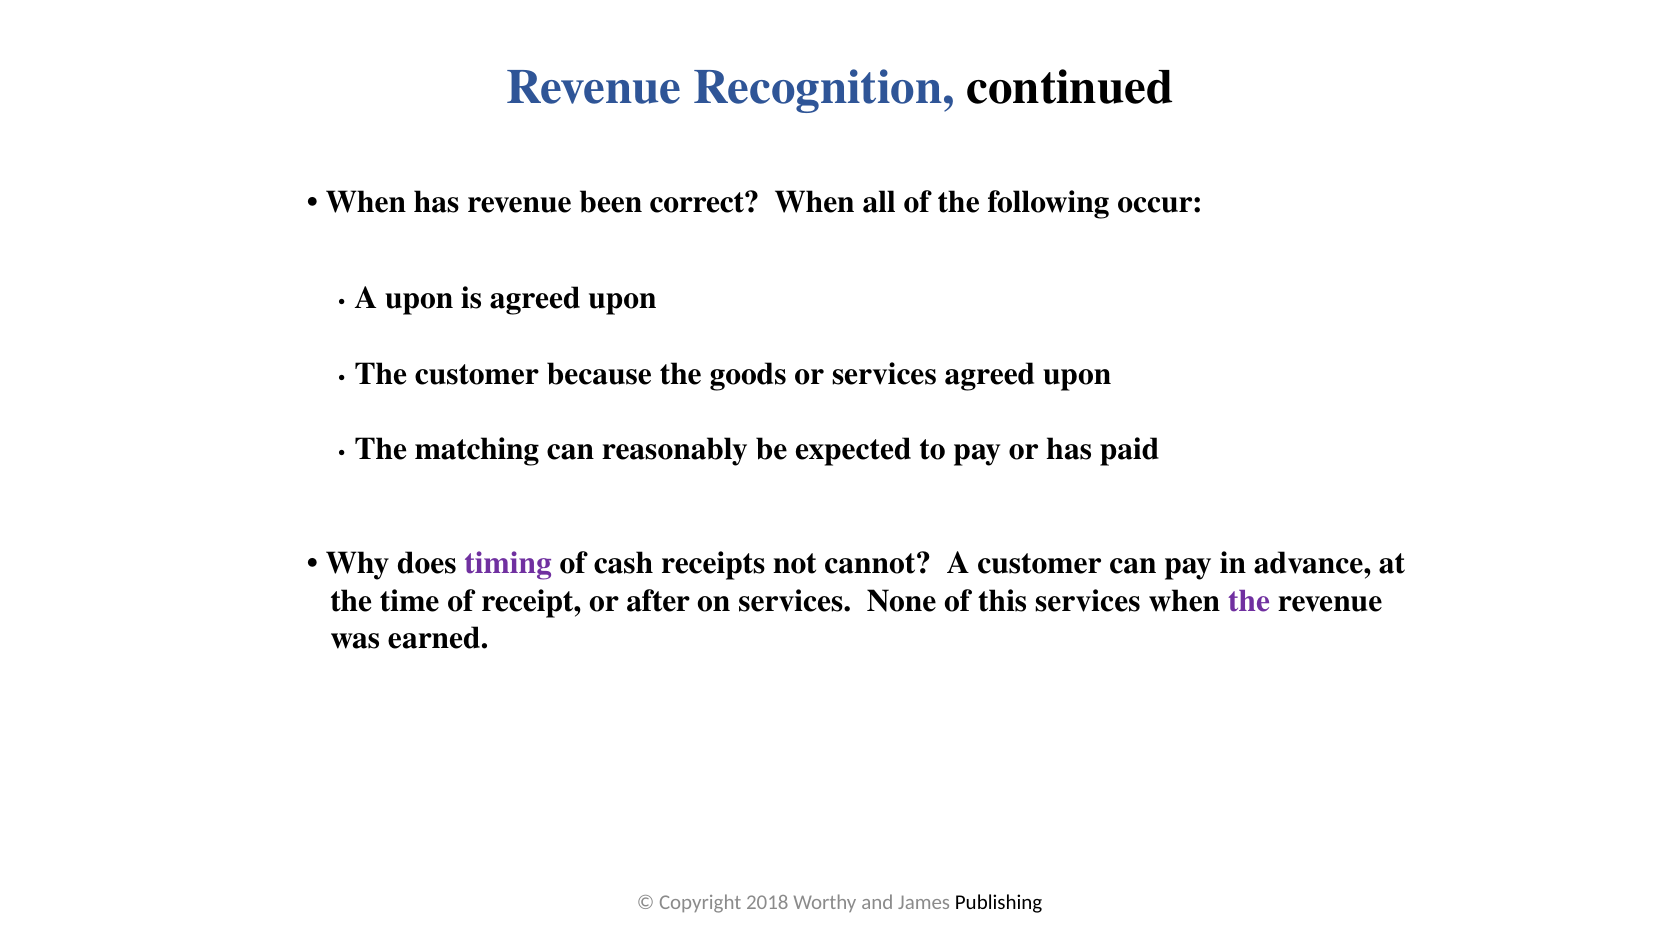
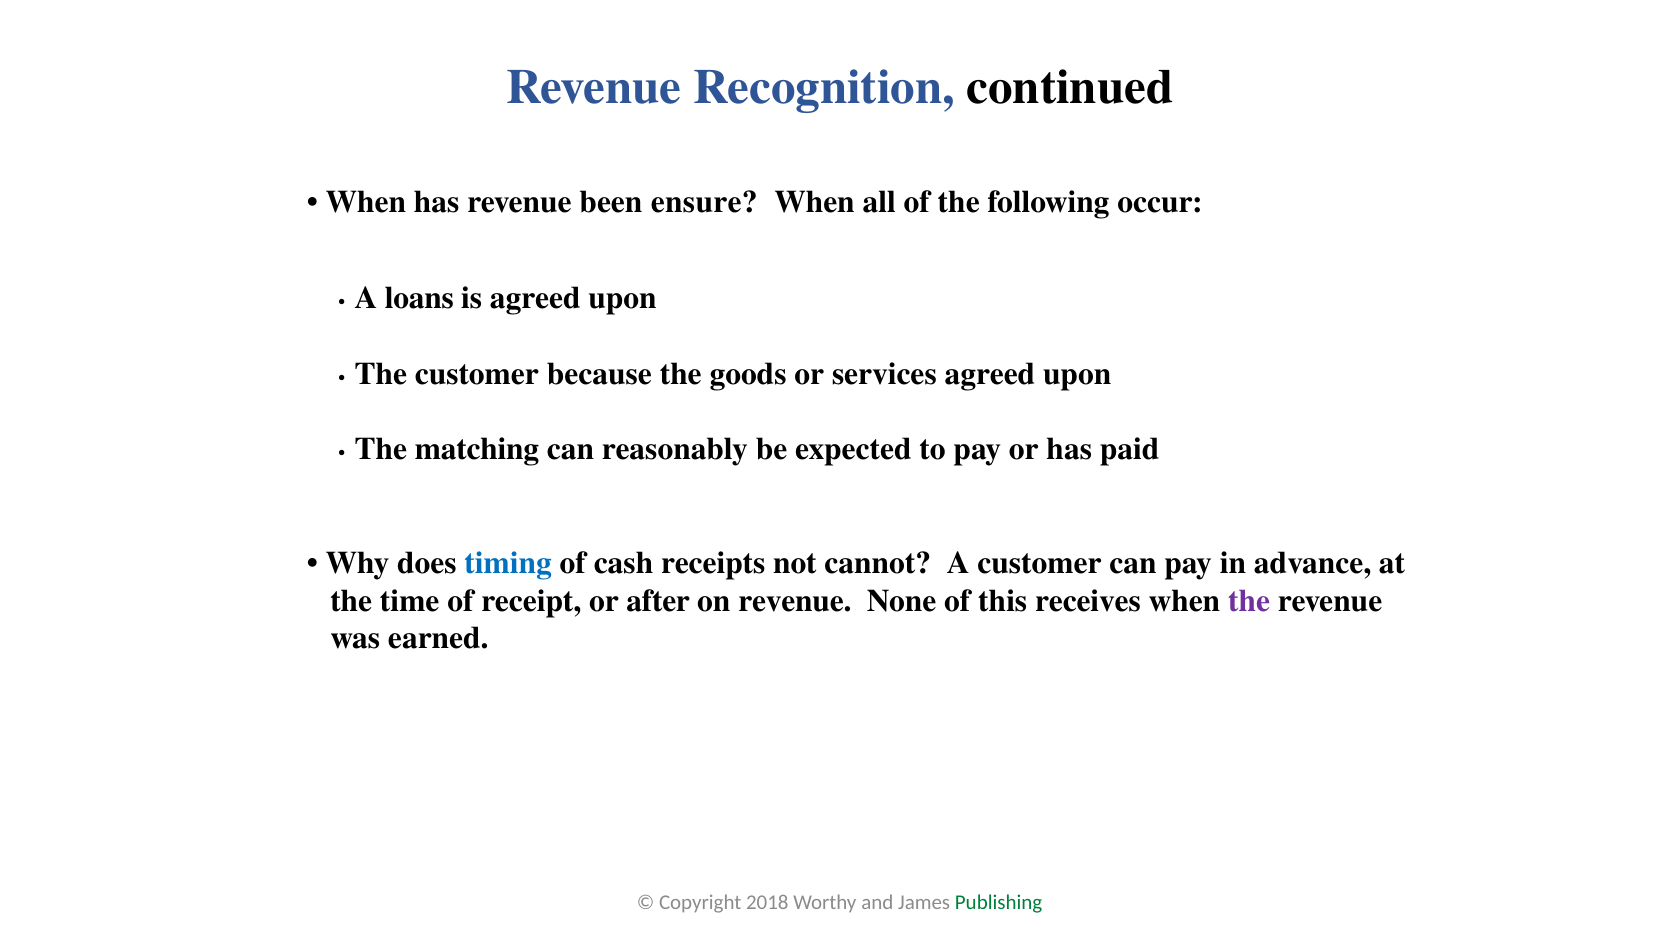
correct: correct -> ensure
A upon: upon -> loans
timing colour: purple -> blue
on services: services -> revenue
this services: services -> receives
Publishing colour: black -> green
